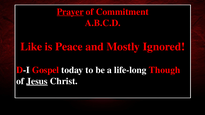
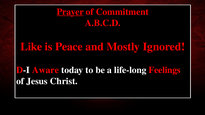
Gospel: Gospel -> Aware
Though: Though -> Feelings
Jesus underline: present -> none
